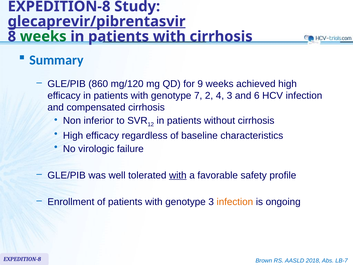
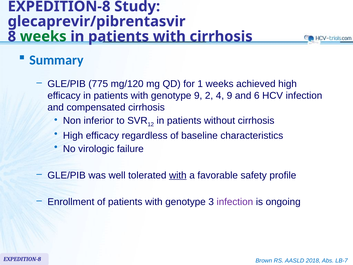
glecaprevir/pibrentasvir underline: present -> none
860: 860 -> 775
9: 9 -> 1
genotype 7: 7 -> 9
4 3: 3 -> 9
infection at (235, 202) colour: orange -> purple
